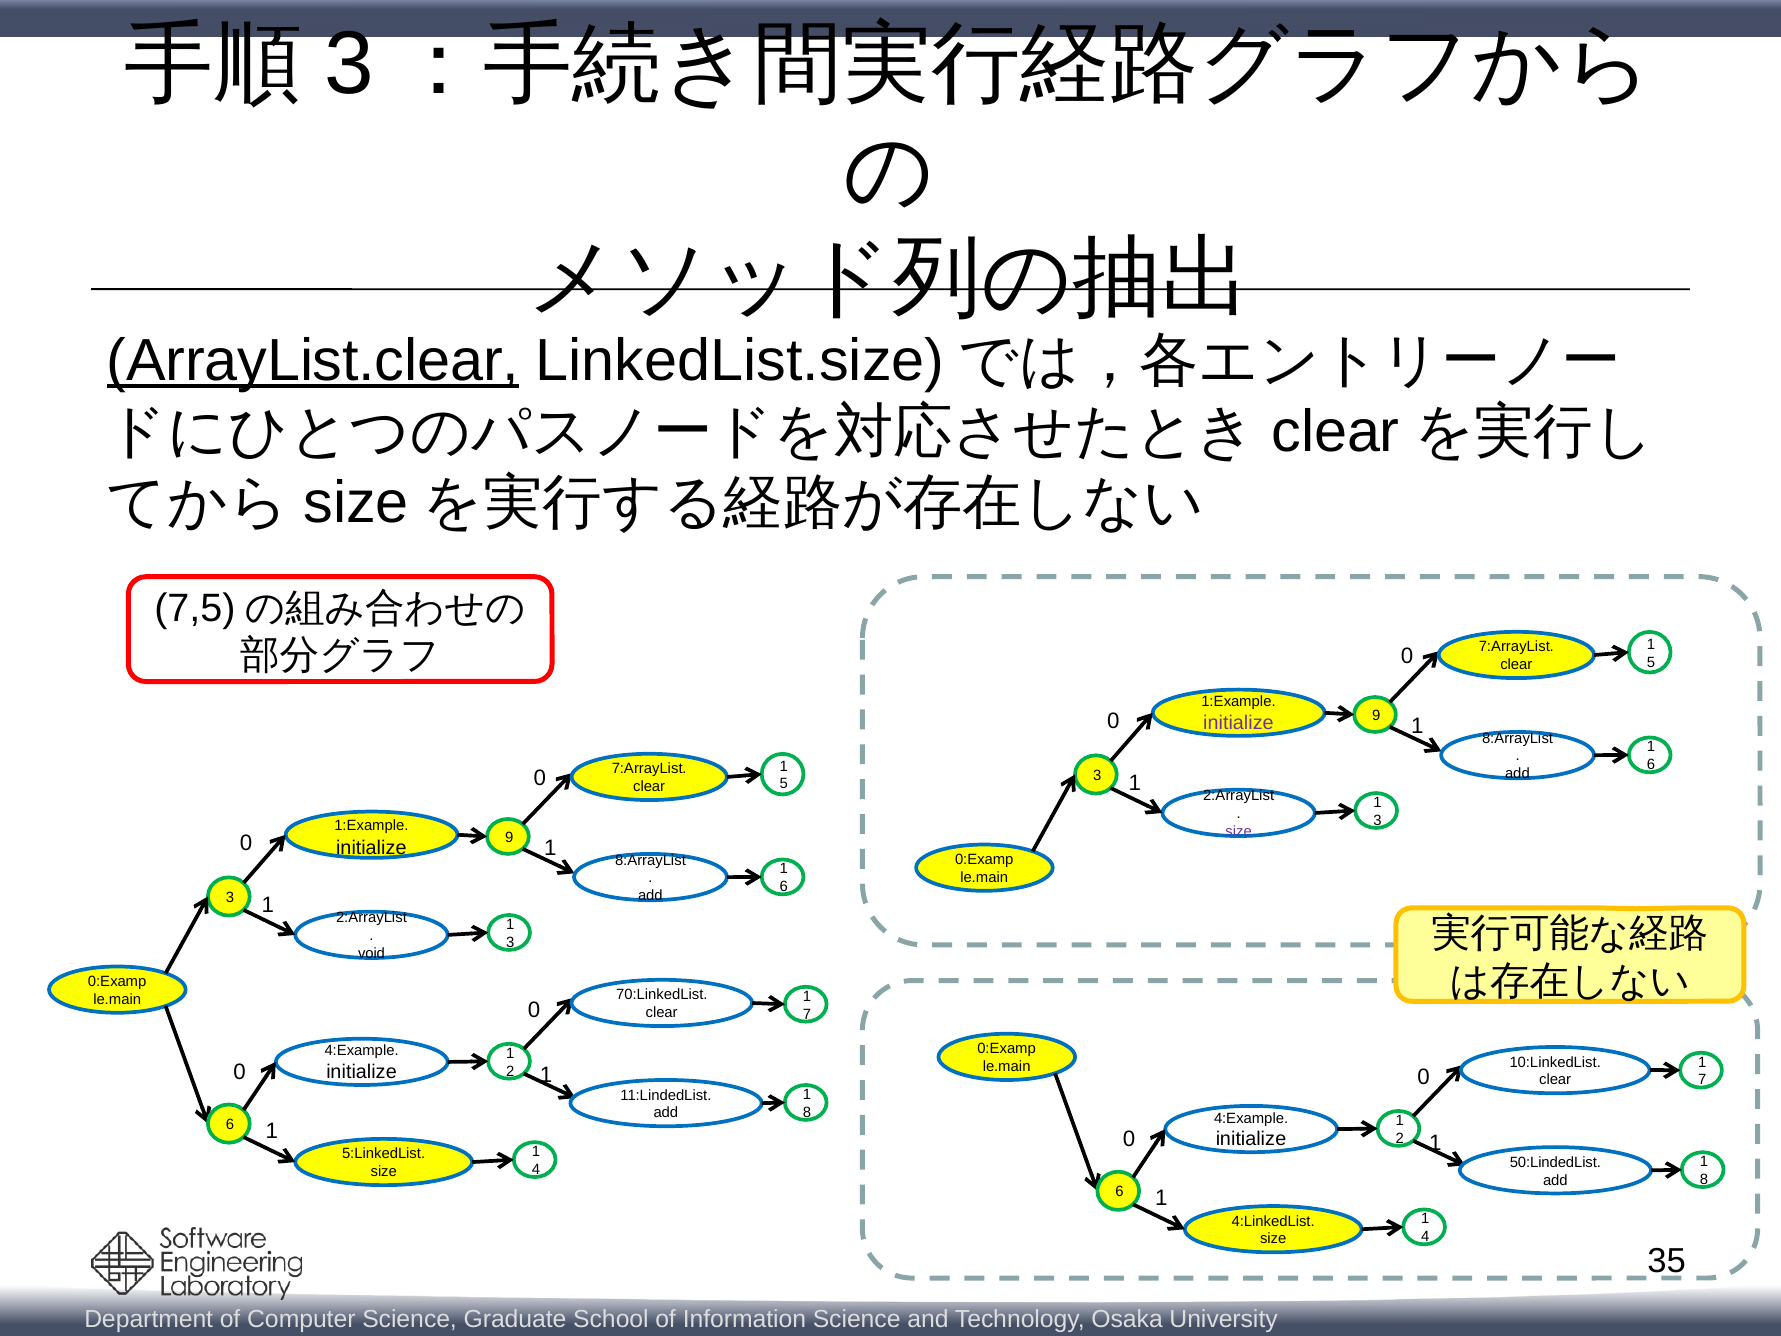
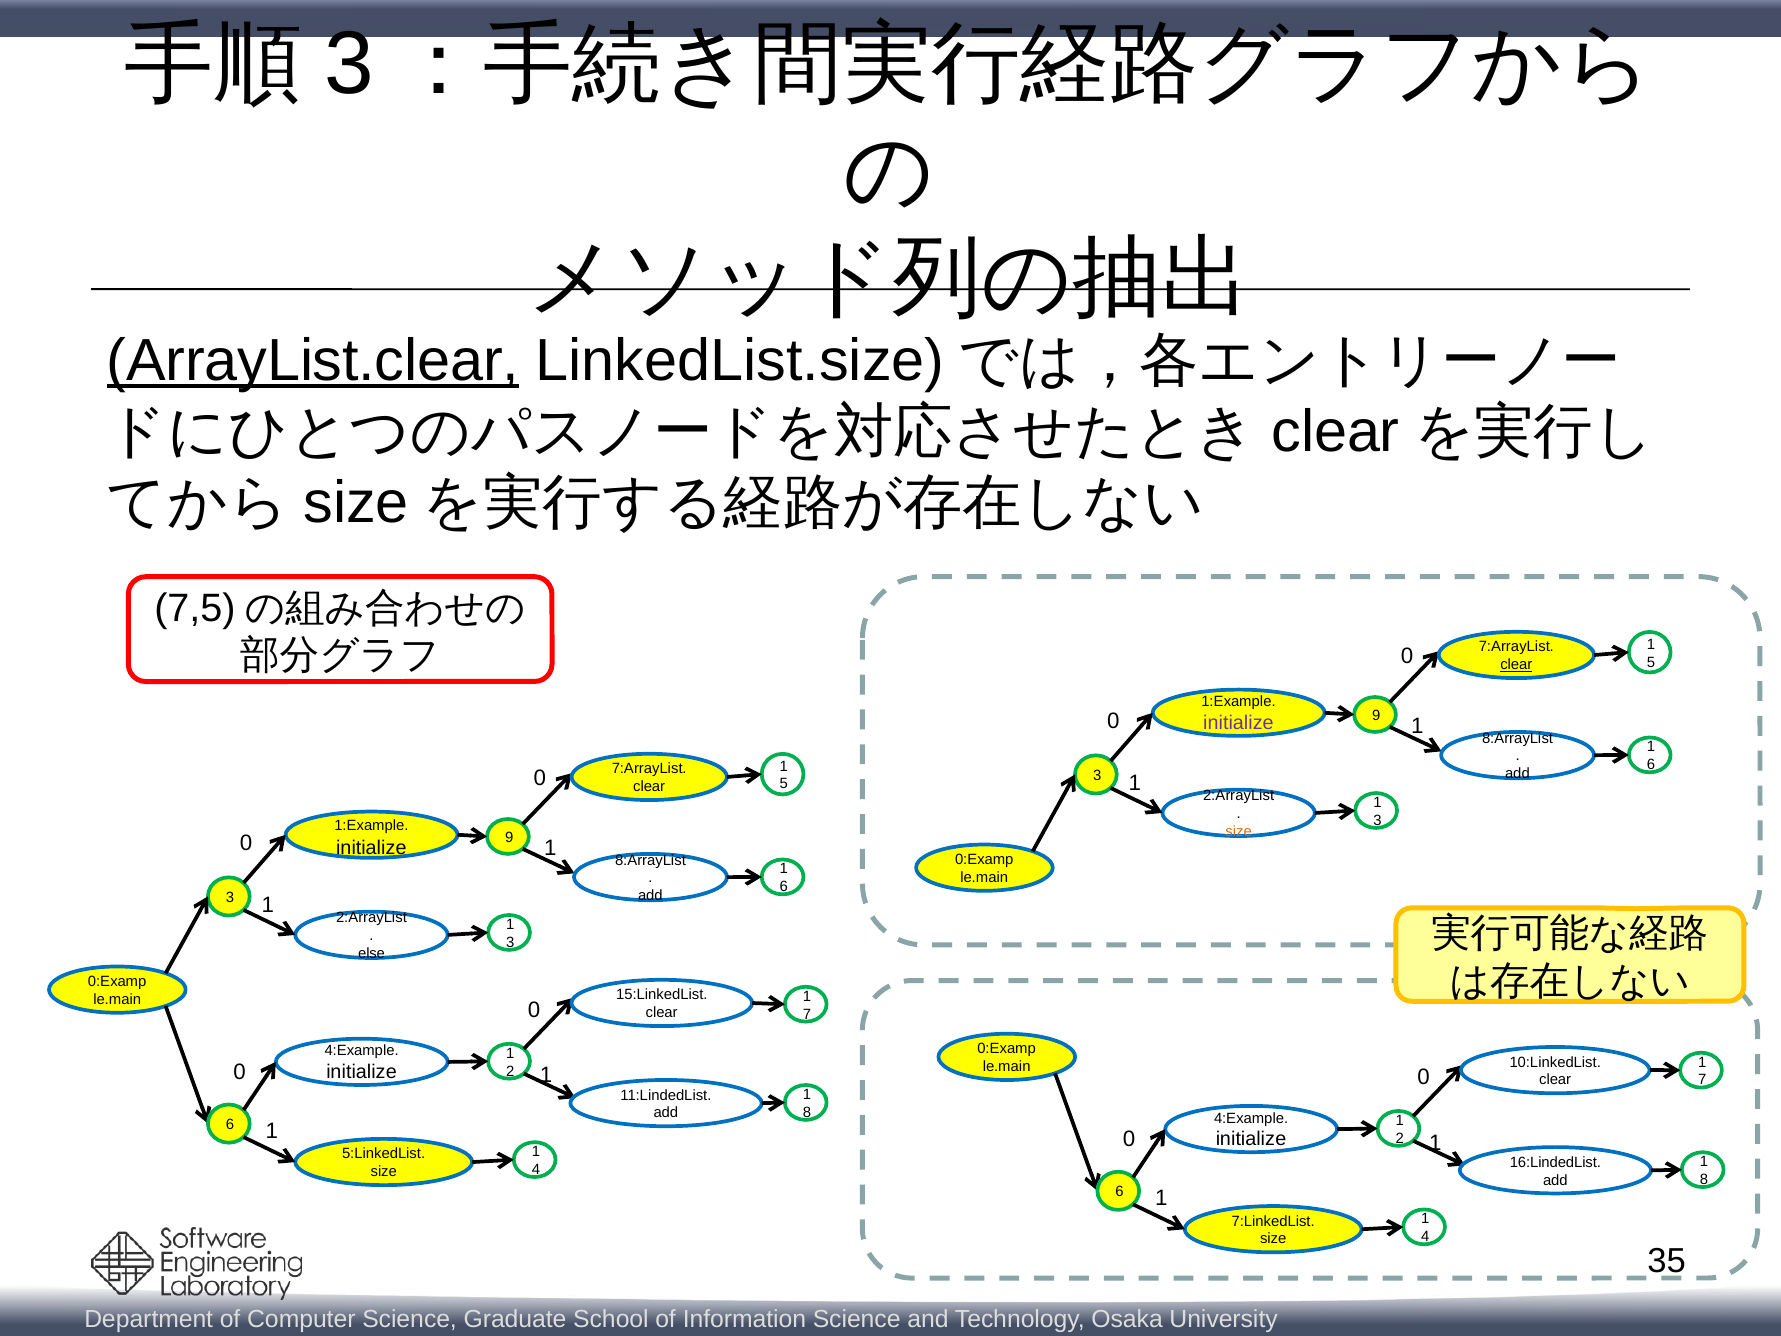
clear at (1516, 665) underline: none -> present
size at (1239, 832) colour: purple -> orange
void: void -> else
70:LinkedList: 70:LinkedList -> 15:LinkedList
50:LindedList: 50:LindedList -> 16:LindedList
4:LinkedList: 4:LinkedList -> 7:LinkedList
